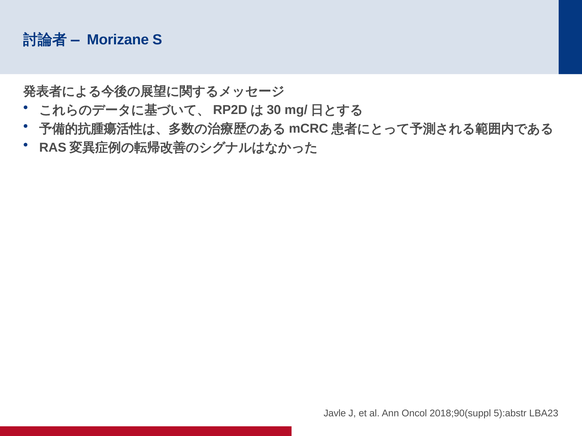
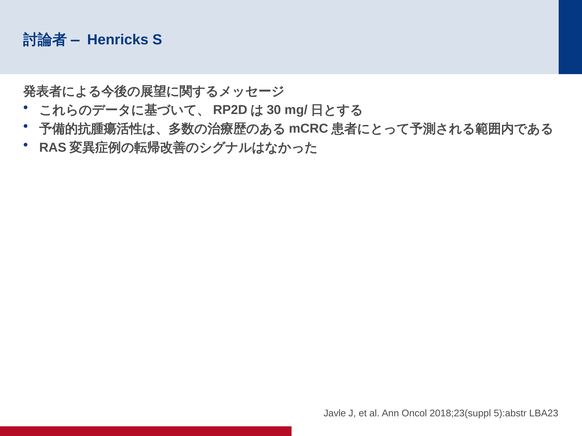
Morizane: Morizane -> Henricks
2018;90(suppl: 2018;90(suppl -> 2018;23(suppl
